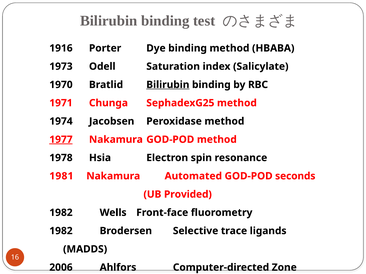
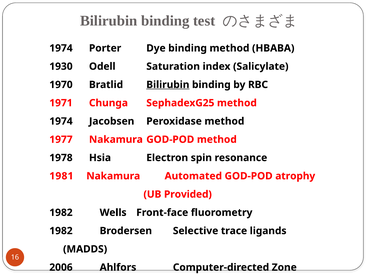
1916 at (61, 48): 1916 -> 1974
1973: 1973 -> 1930
1977 underline: present -> none
seconds: seconds -> atrophy
